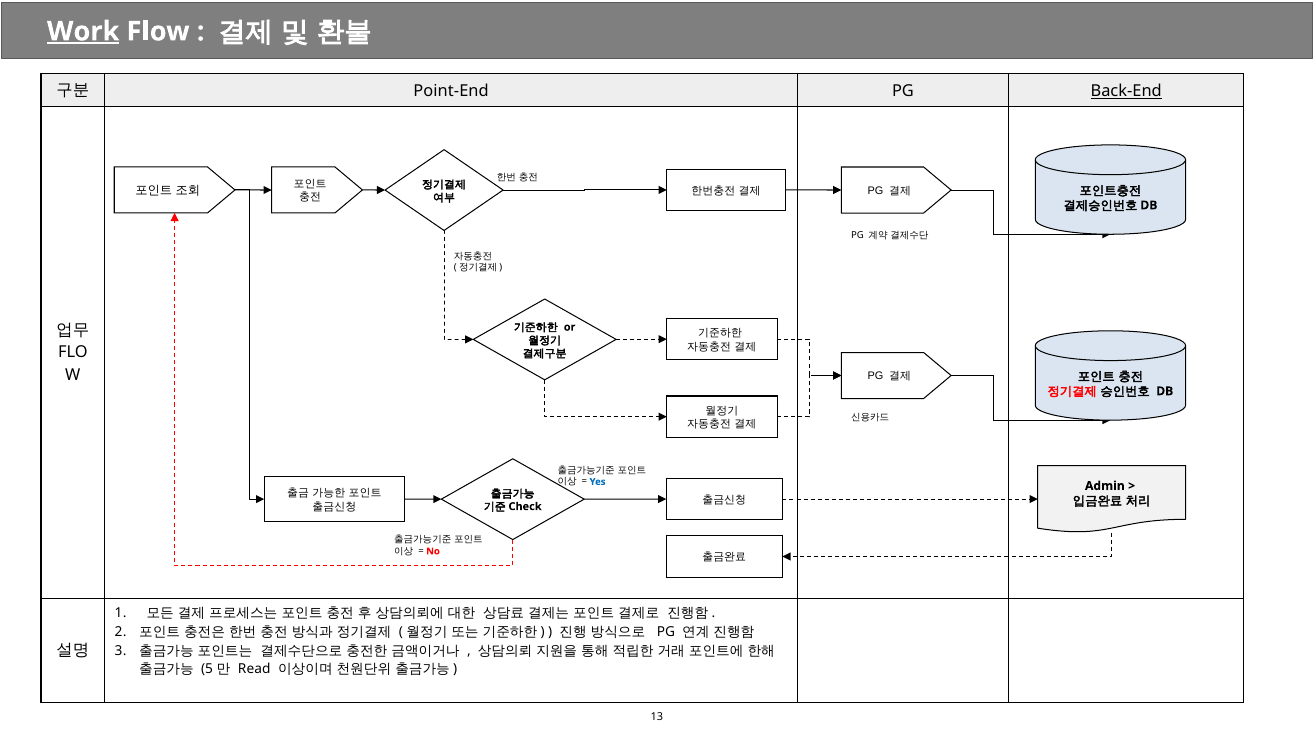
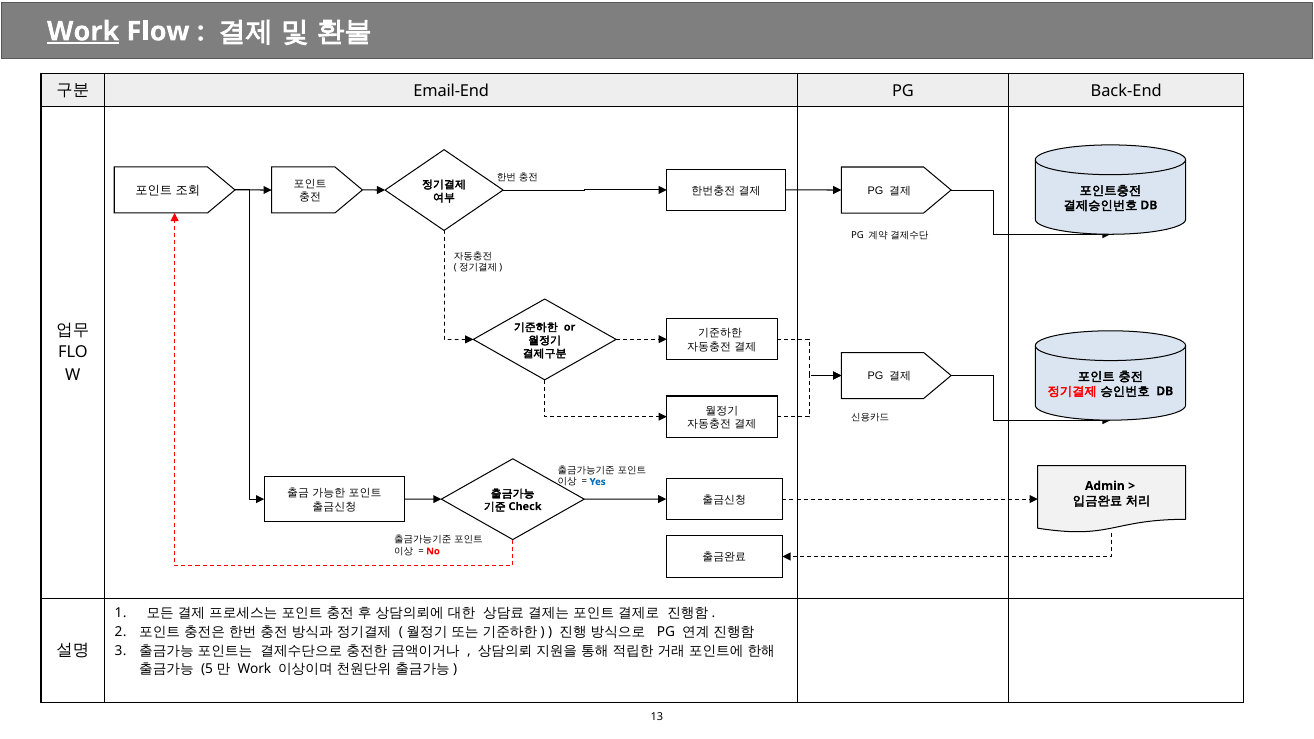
Point-End: Point-End -> Email-End
Back-End underline: present -> none
Read at (254, 669): Read -> Work
